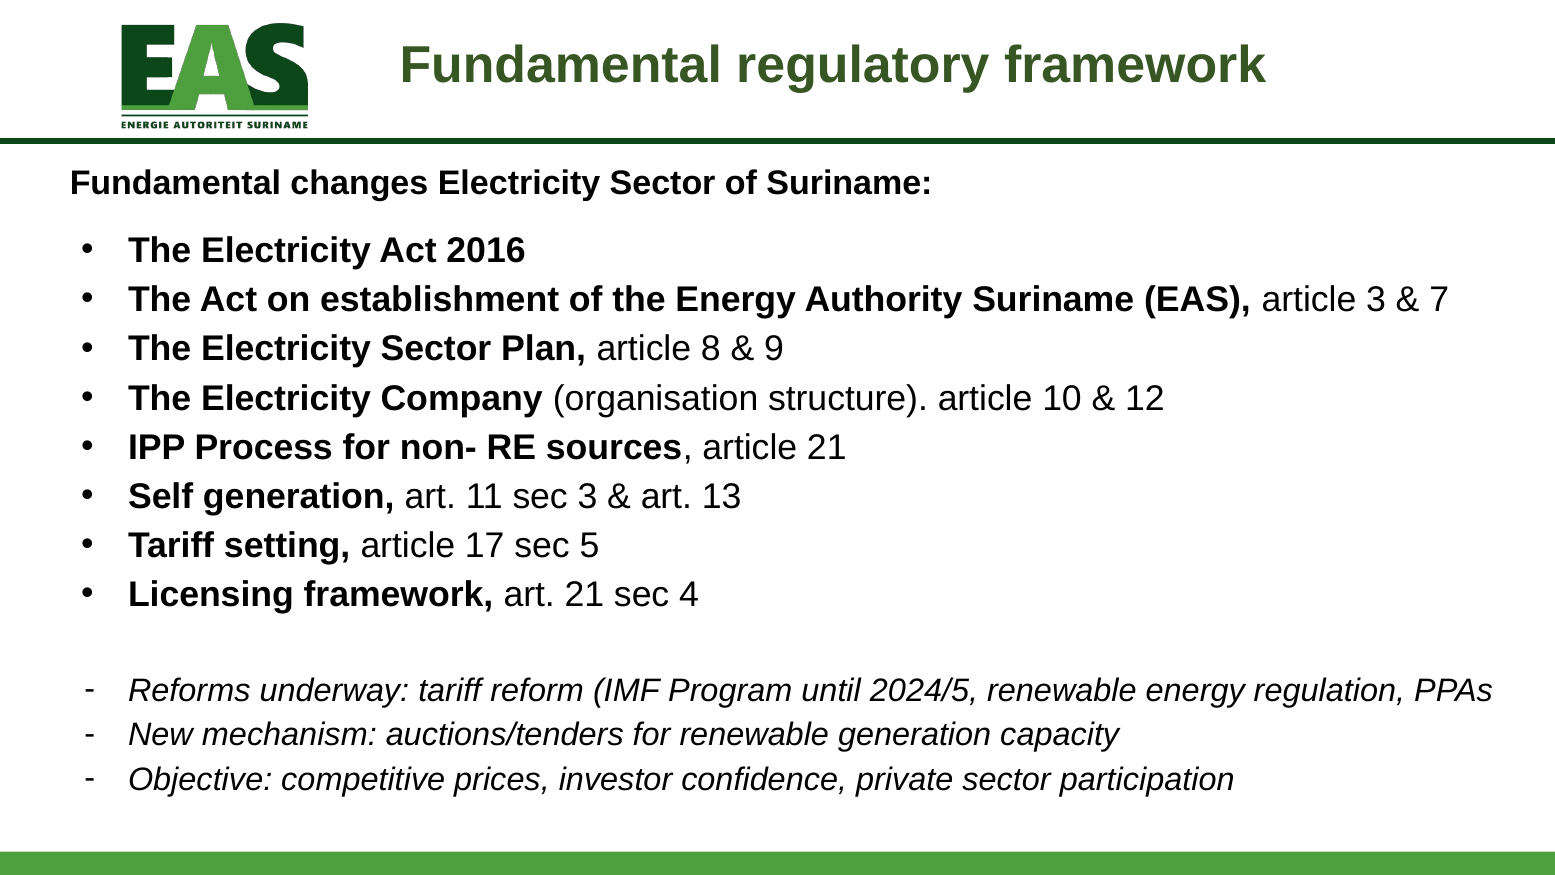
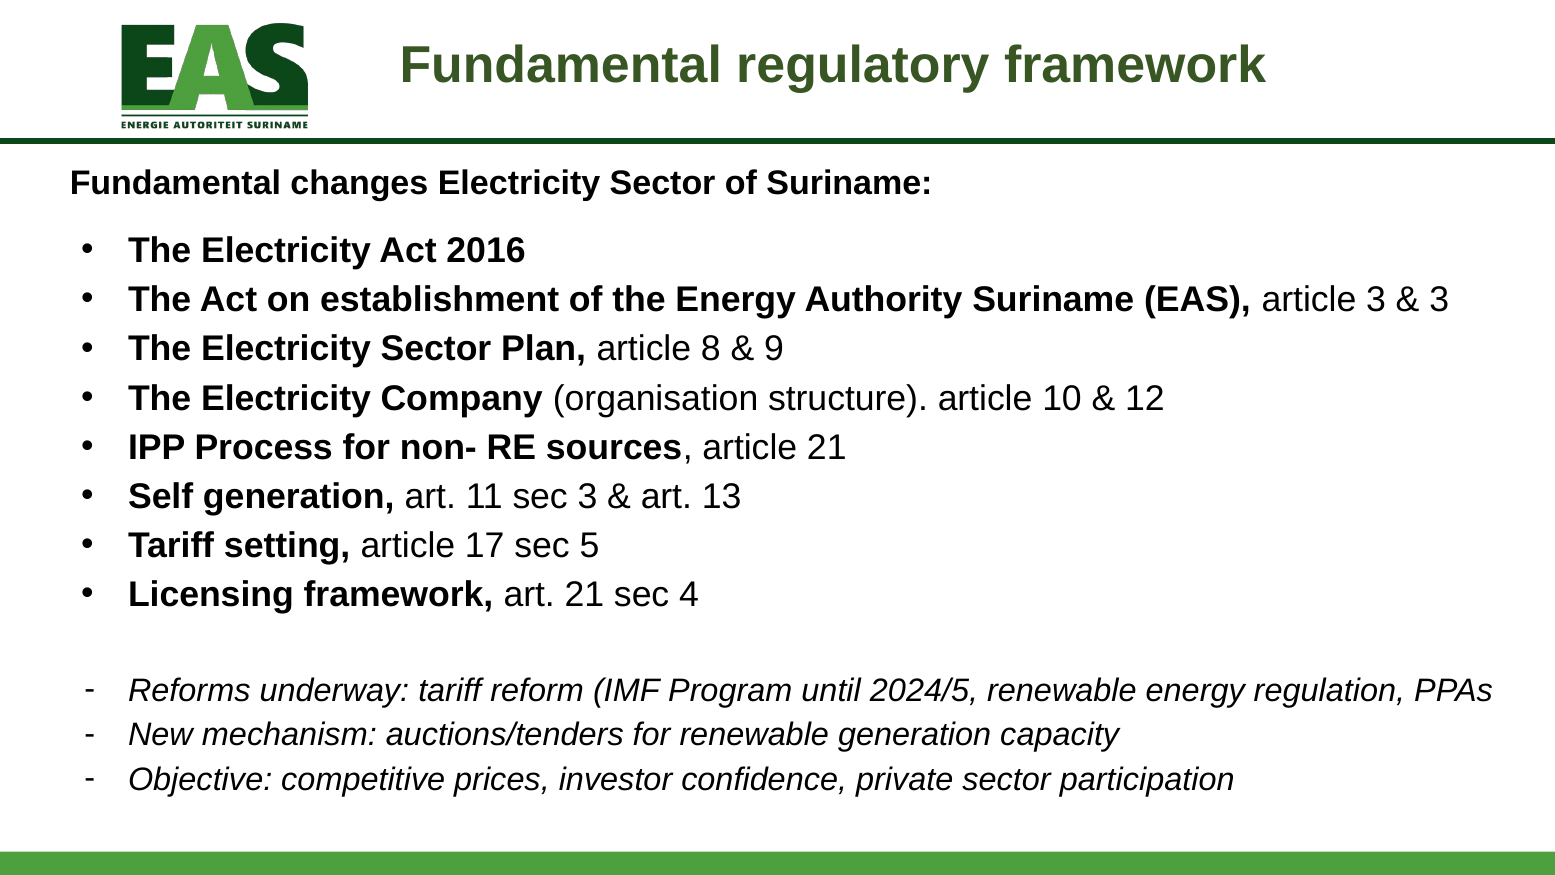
7 at (1439, 300): 7 -> 3
